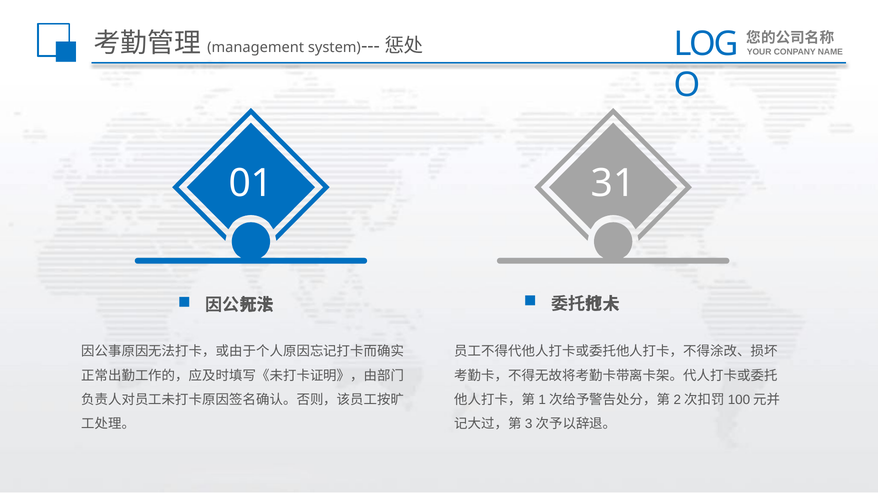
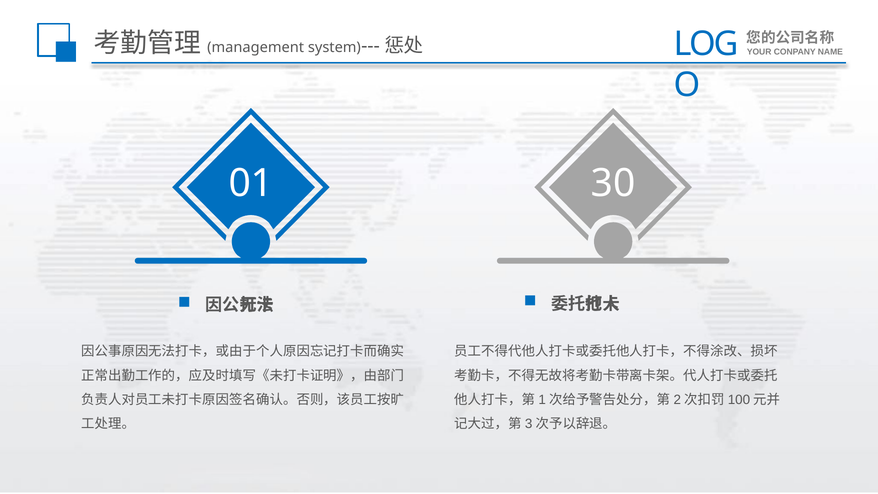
31: 31 -> 30
